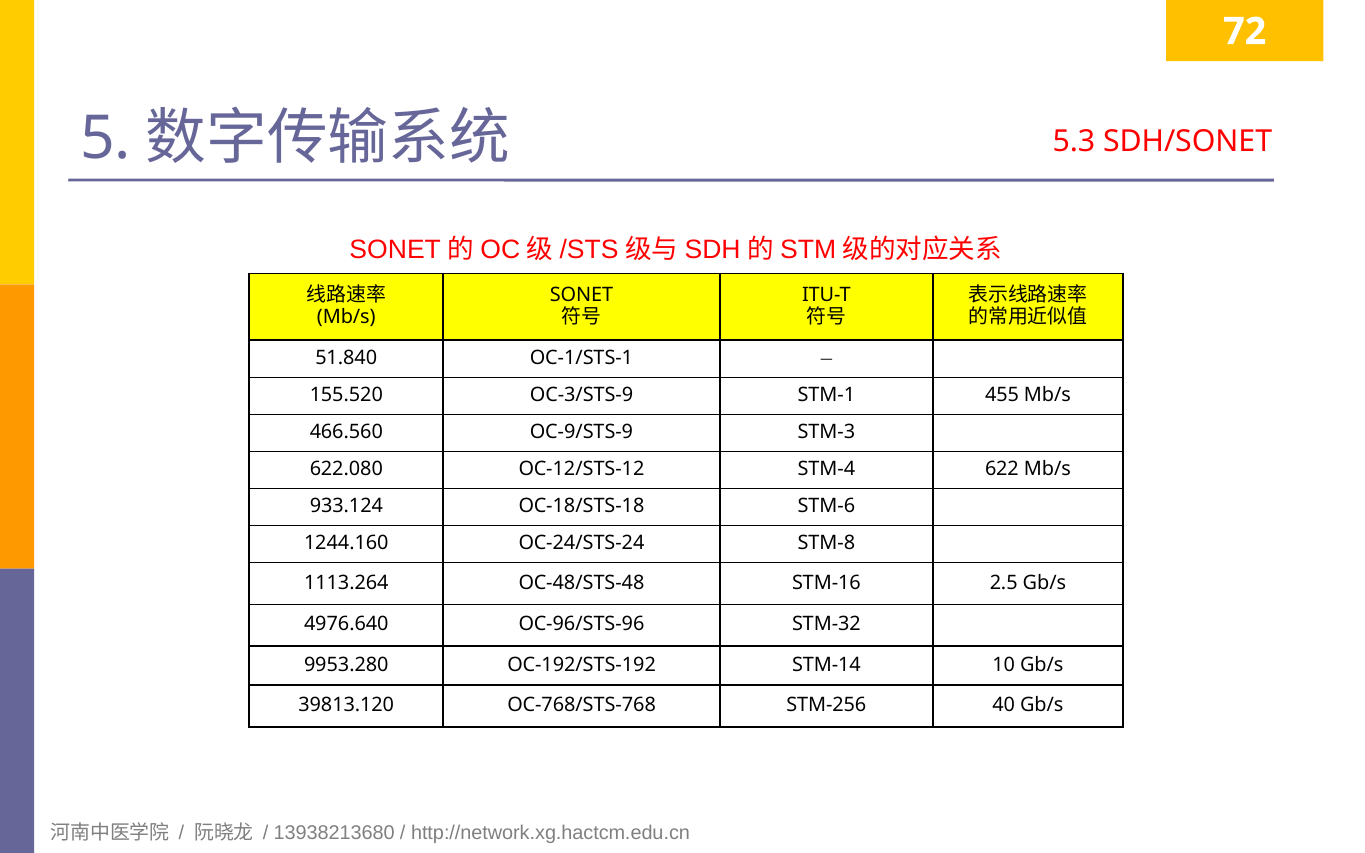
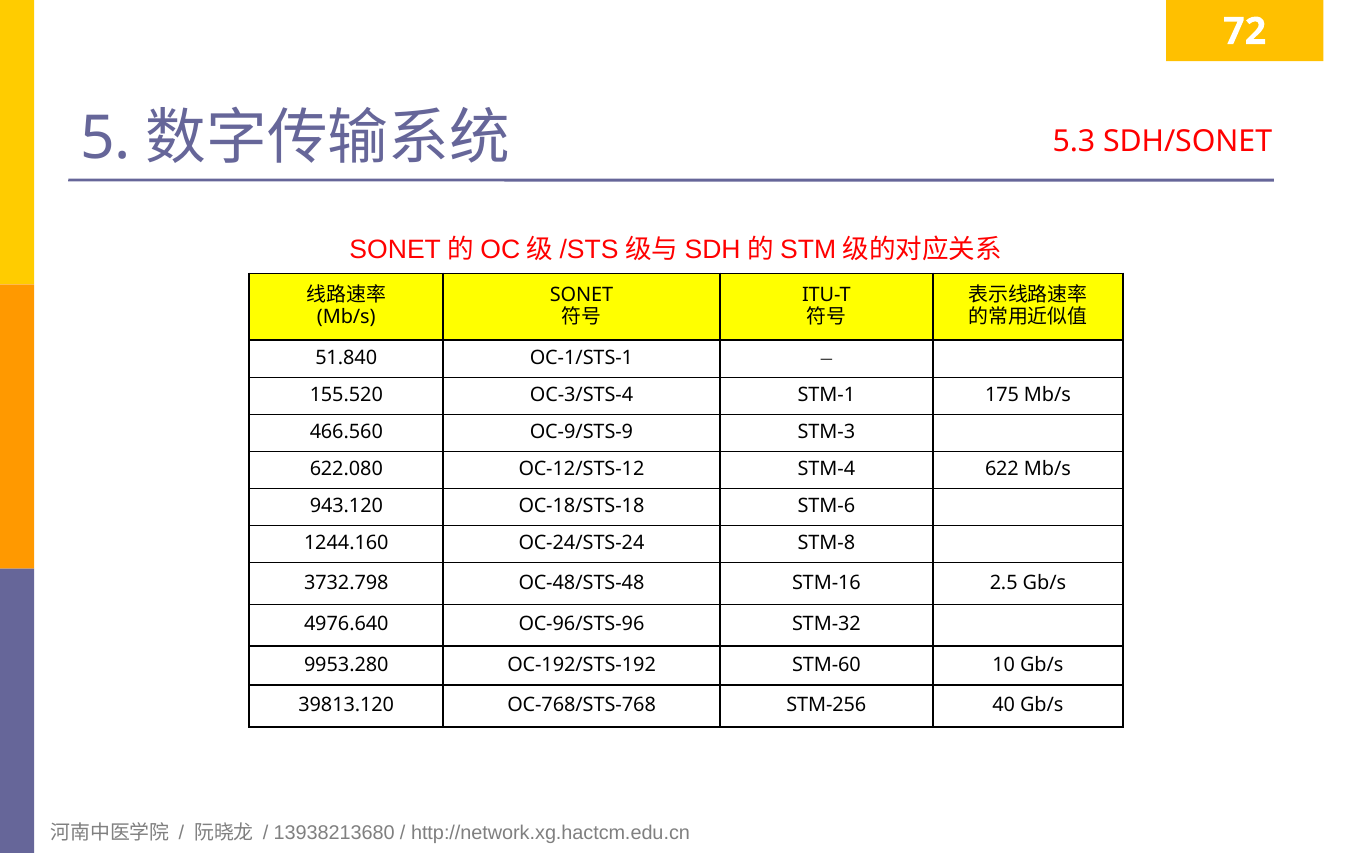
OC-3/STS-9: OC-3/STS-9 -> OC-3/STS-4
455: 455 -> 175
933.124: 933.124 -> 943.120
1113.264: 1113.264 -> 3732.798
STM-14: STM-14 -> STM-60
